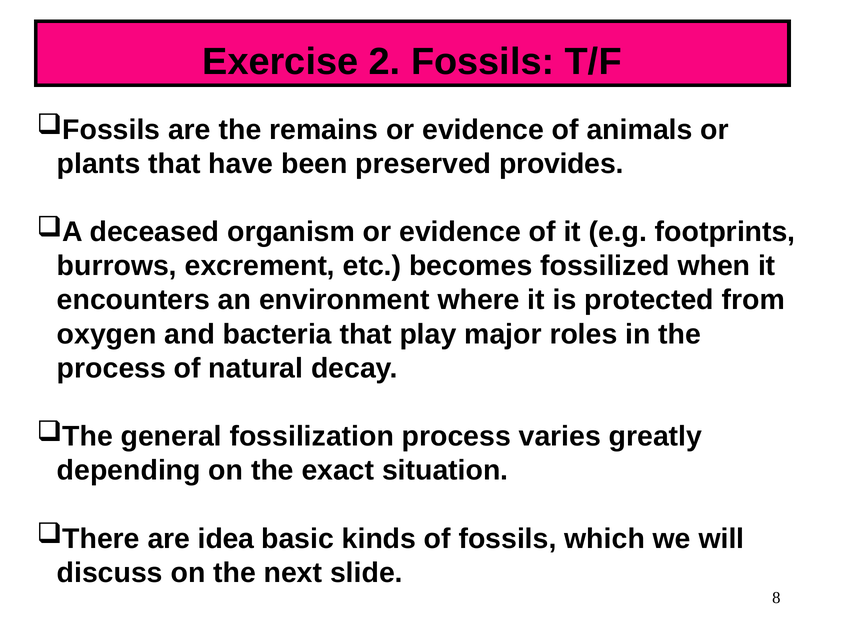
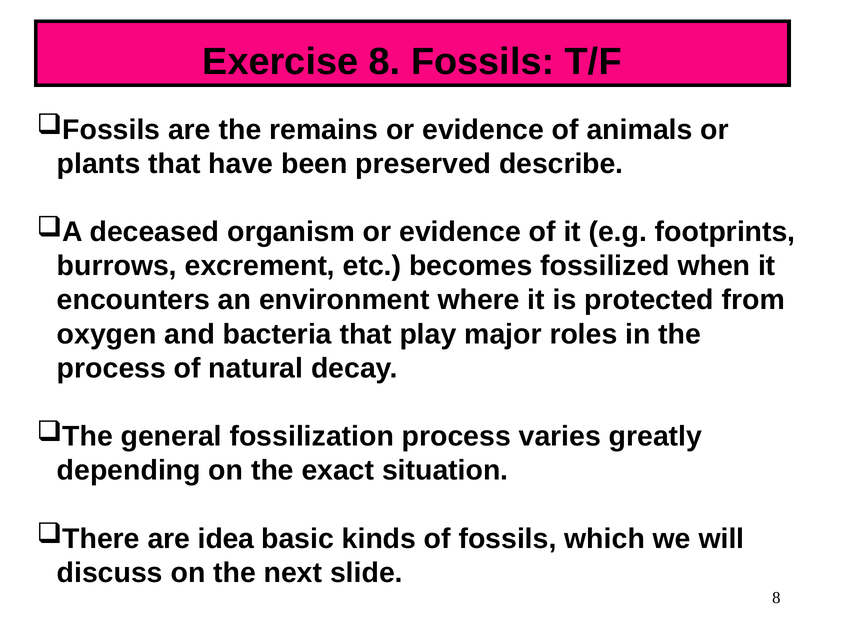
Exercise 2: 2 -> 8
provides: provides -> describe
